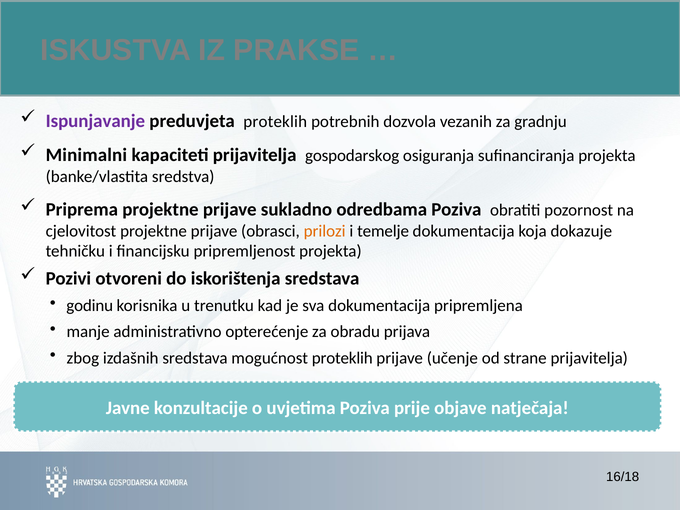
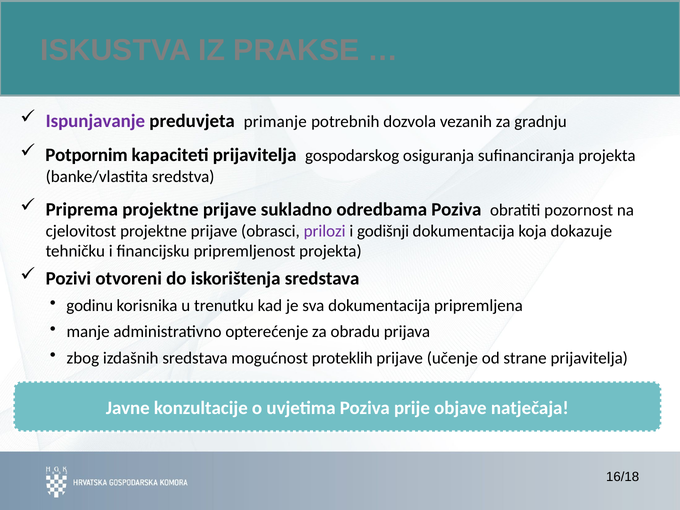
proteklih at (275, 122): proteklih -> primanje
Minimalni: Minimalni -> Potpornim
prilozi colour: orange -> purple
temelje: temelje -> godišnji
